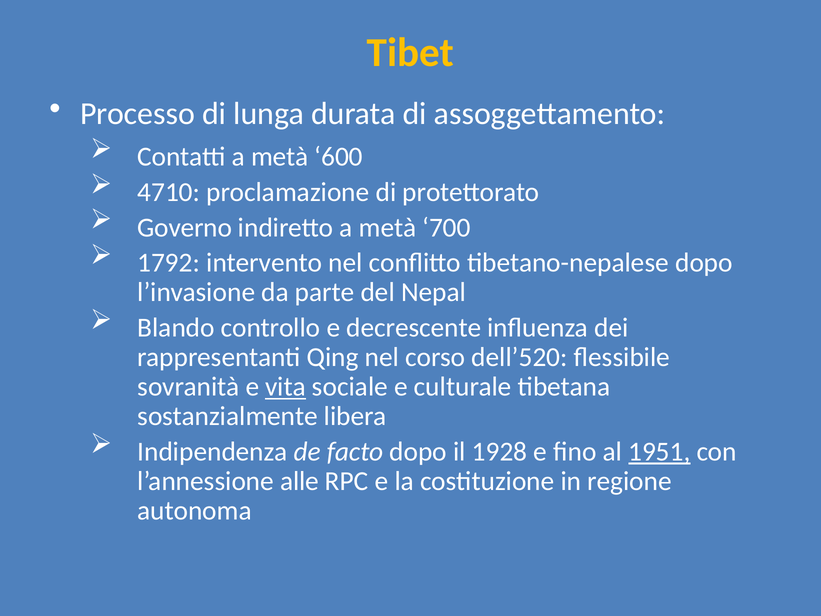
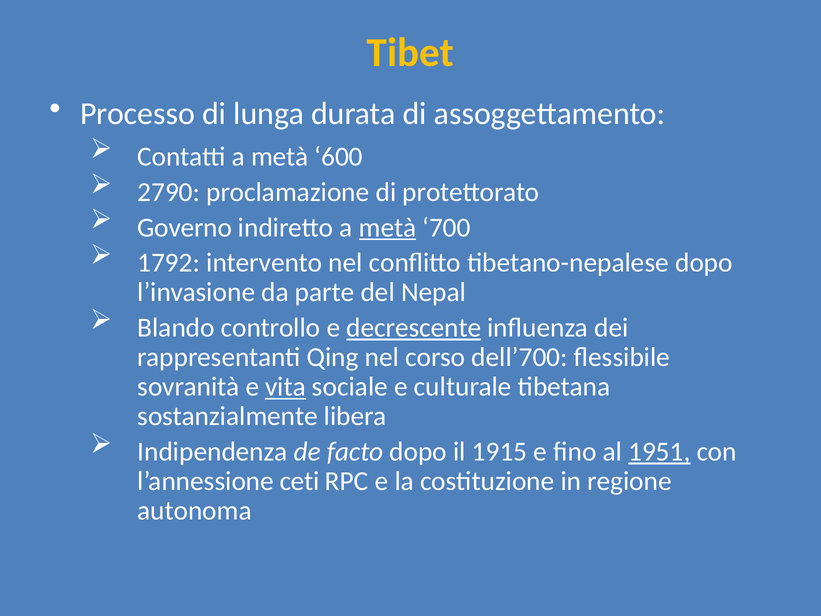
4710: 4710 -> 2790
metà at (387, 227) underline: none -> present
decrescente underline: none -> present
dell’520: dell’520 -> dell’700
1928: 1928 -> 1915
alle: alle -> ceti
